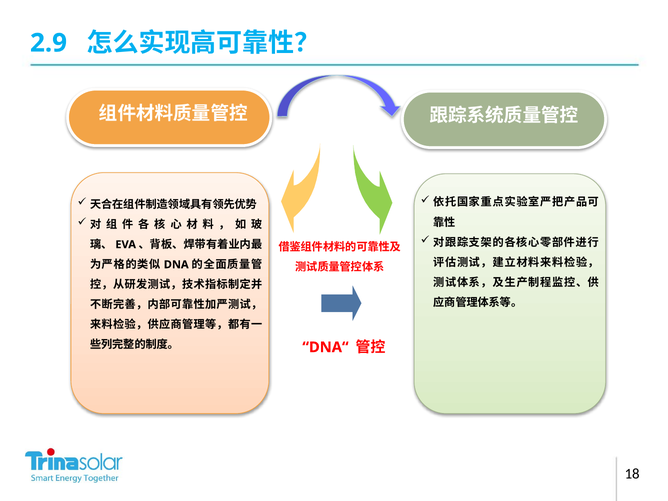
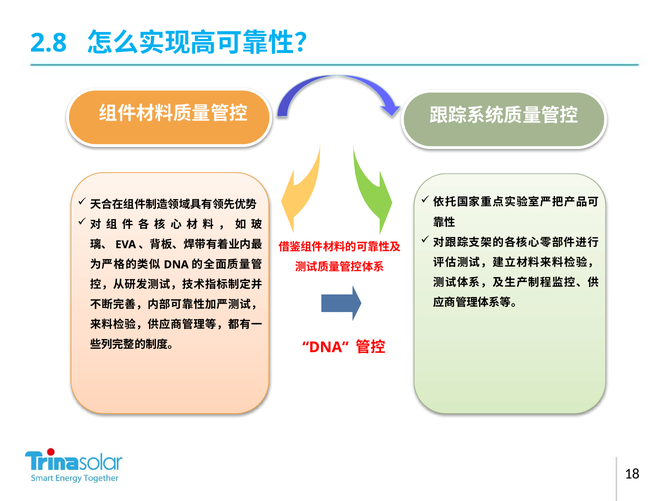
2.9: 2.9 -> 2.8
